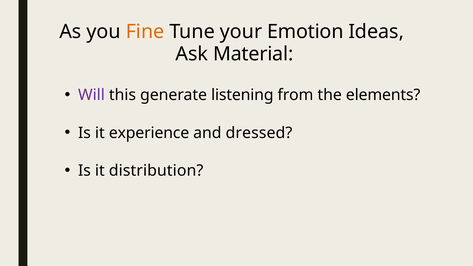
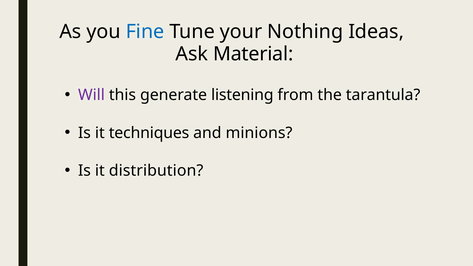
Fine colour: orange -> blue
Emotion: Emotion -> Nothing
elements: elements -> tarantula
experience: experience -> techniques
dressed: dressed -> minions
